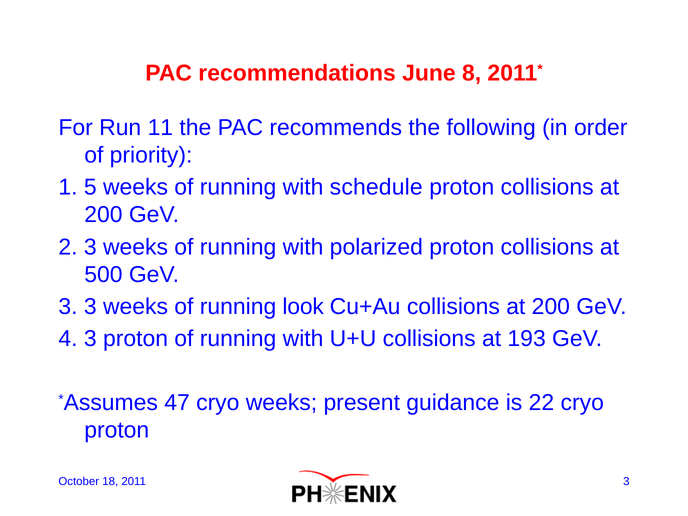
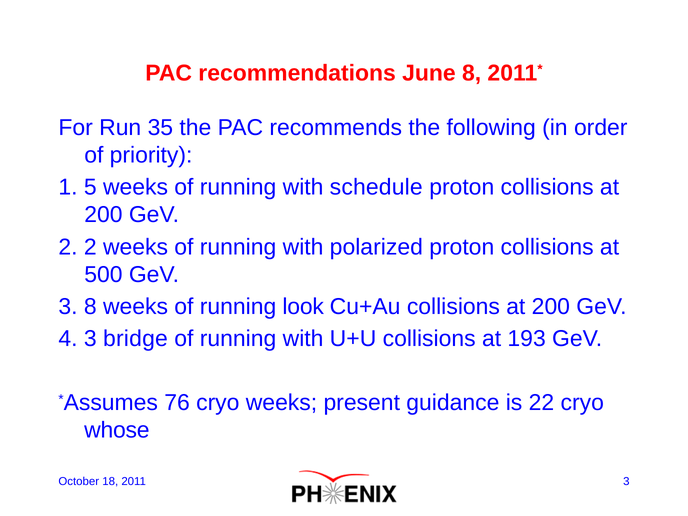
11: 11 -> 35
2 3: 3 -> 2
3 3: 3 -> 8
3 proton: proton -> bridge
47: 47 -> 76
proton at (117, 430): proton -> whose
